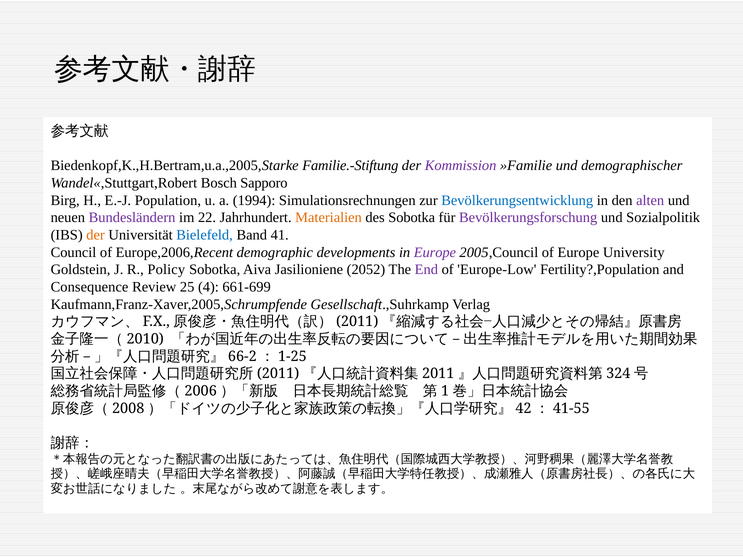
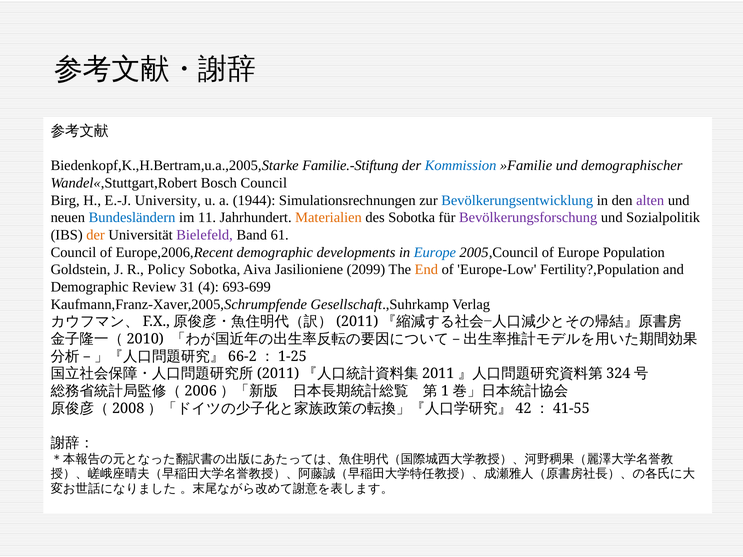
Kommission colour: purple -> blue
Bosch Sapporo: Sapporo -> Council
Population: Population -> University
1994: 1994 -> 1944
Bundesländern colour: purple -> blue
22: 22 -> 11
Bielefeld colour: blue -> purple
41: 41 -> 61
Europe at (435, 252) colour: purple -> blue
University: University -> Population
2052: 2052 -> 2099
End colour: purple -> orange
Consequence at (90, 287): Consequence -> Demographic
25: 25 -> 31
661-699: 661-699 -> 693-699
